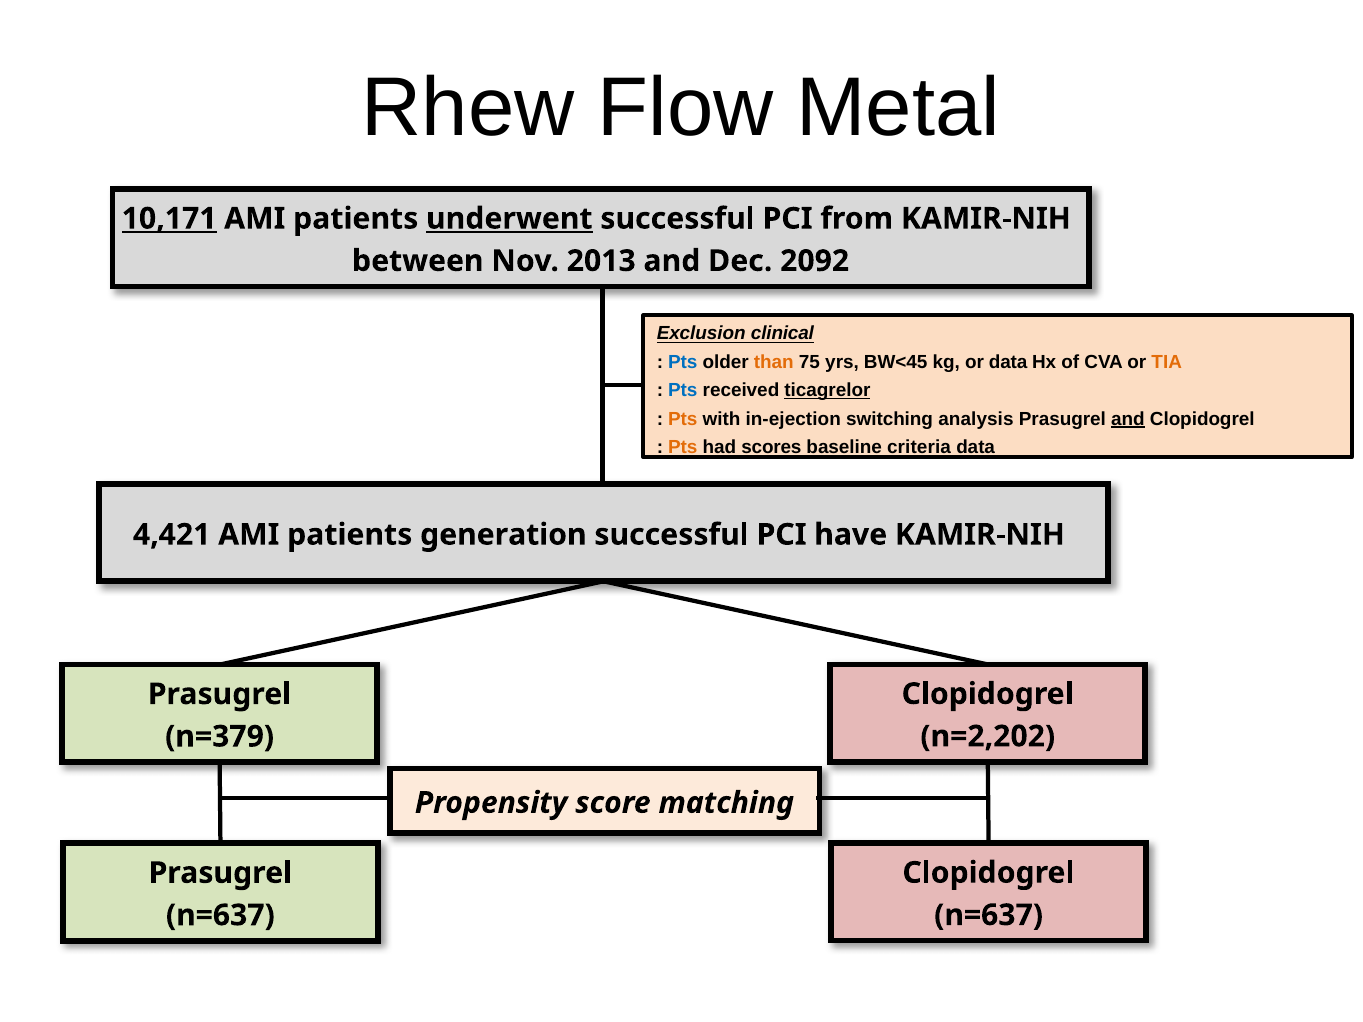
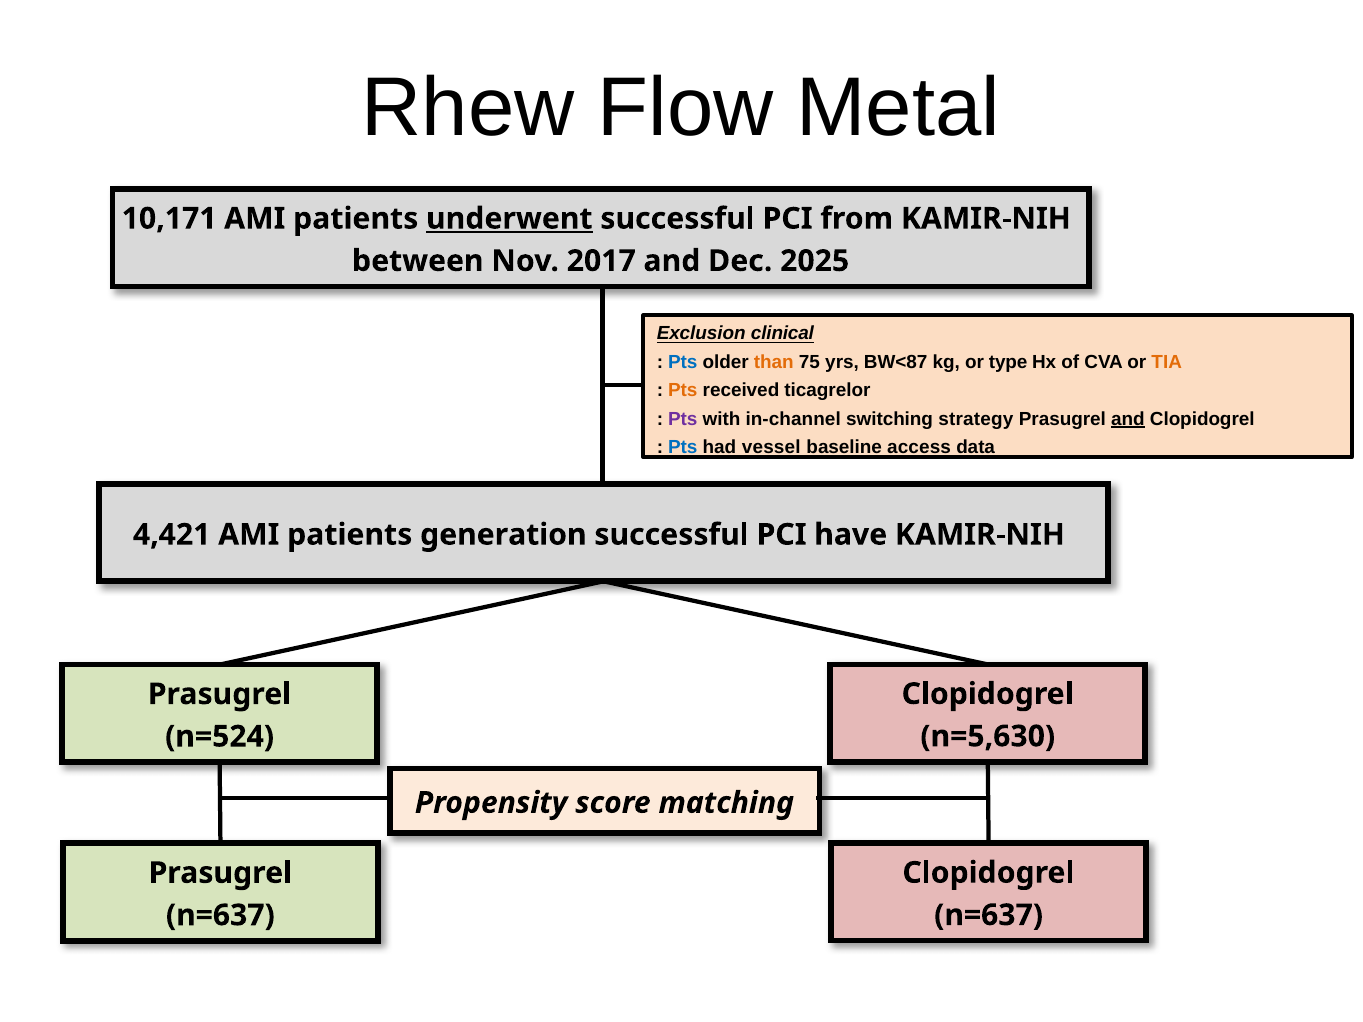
10,171 underline: present -> none
2013: 2013 -> 2017
2092: 2092 -> 2025
BW<45: BW<45 -> BW<87
or data: data -> type
Pts at (683, 391) colour: blue -> orange
ticagrelor underline: present -> none
Pts at (683, 419) colour: orange -> purple
in-ejection: in-ejection -> in-channel
analysis: analysis -> strategy
Pts at (683, 447) colour: orange -> blue
scores: scores -> vessel
criteria: criteria -> access
n=2,202: n=2,202 -> n=5,630
n=379: n=379 -> n=524
